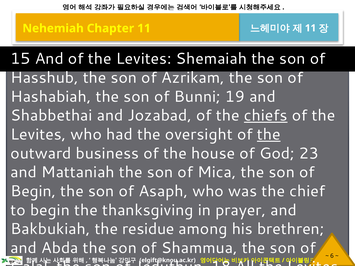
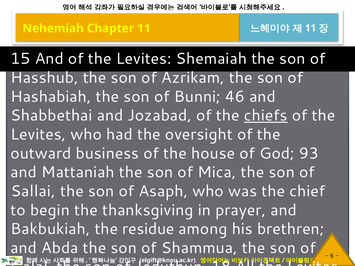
19: 19 -> 46
the at (269, 135) underline: present -> none
23: 23 -> 93
Begin at (33, 191): Begin -> Sallai
